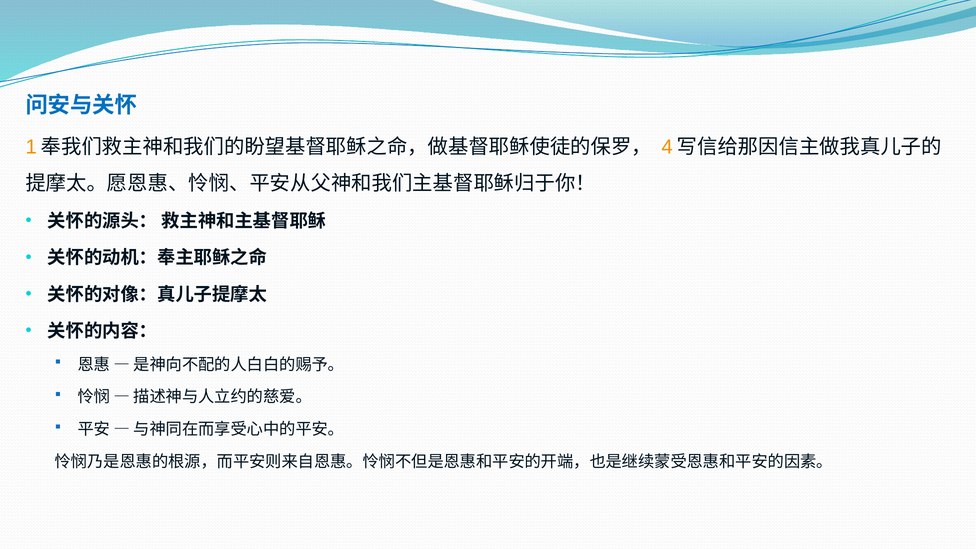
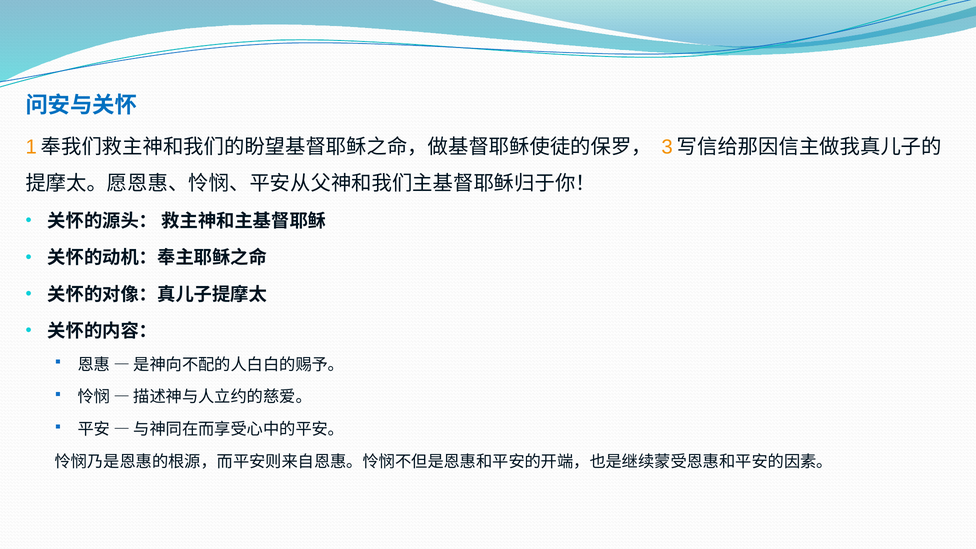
4: 4 -> 3
